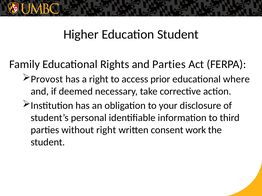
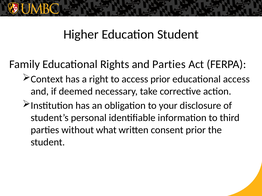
Provost: Provost -> Context
educational where: where -> access
without right: right -> what
consent work: work -> prior
